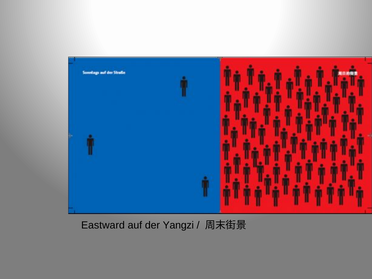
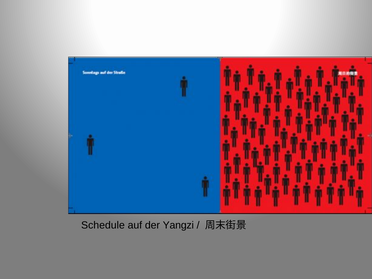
Eastward: Eastward -> Schedule
